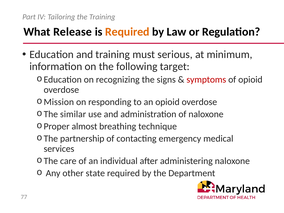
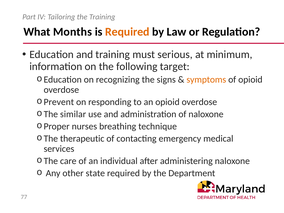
Release: Release -> Months
symptoms colour: red -> orange
Mission: Mission -> Prevent
almost: almost -> nurses
partnership: partnership -> therapeutic
